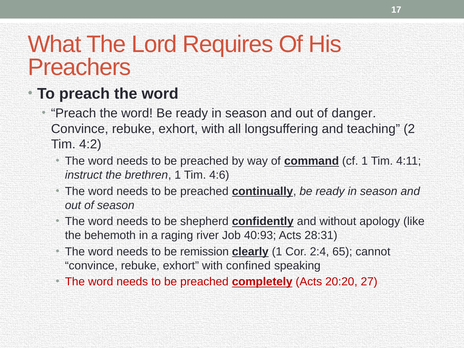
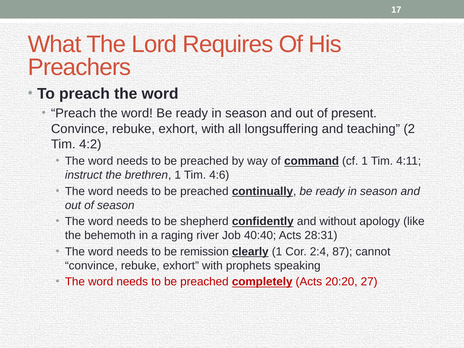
danger: danger -> present
40:93: 40:93 -> 40:40
65: 65 -> 87
confined: confined -> prophets
